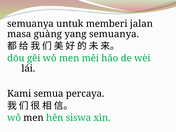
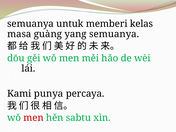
jalan: jalan -> kelas
semua: semua -> punya
men at (34, 118) colour: black -> red
siswa: siswa -> sabtu
